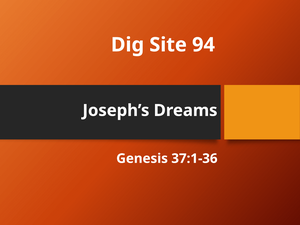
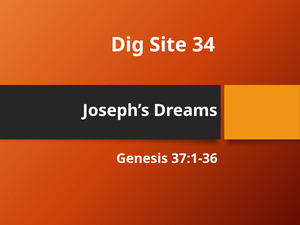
94: 94 -> 34
